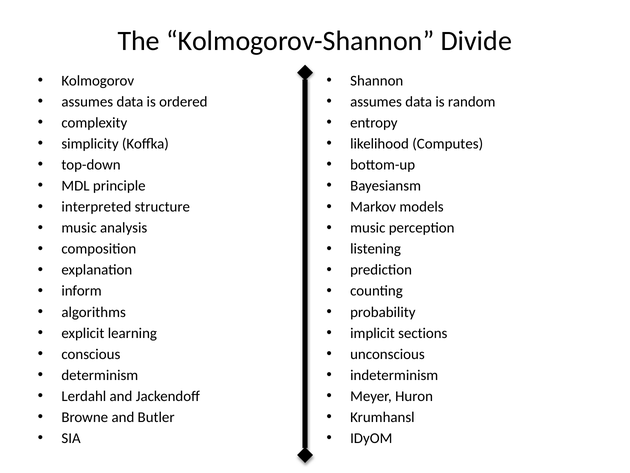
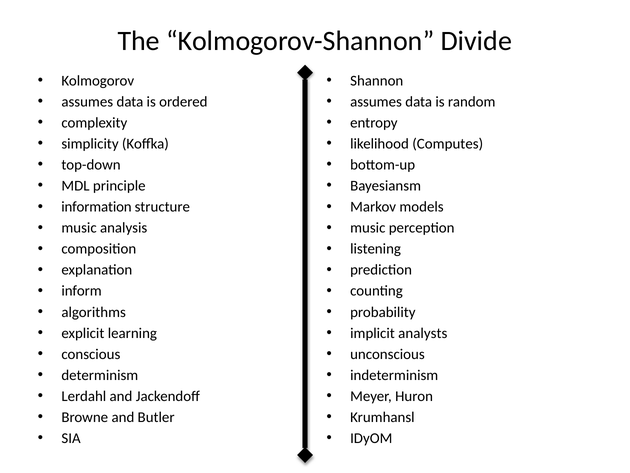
interpreted: interpreted -> information
sections: sections -> analysts
